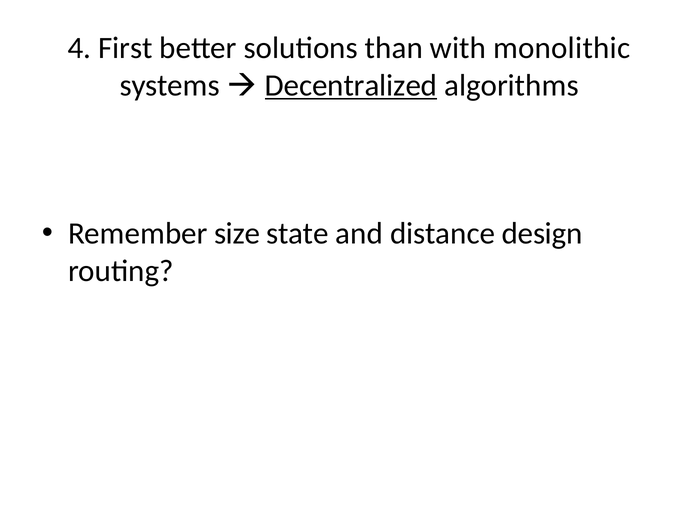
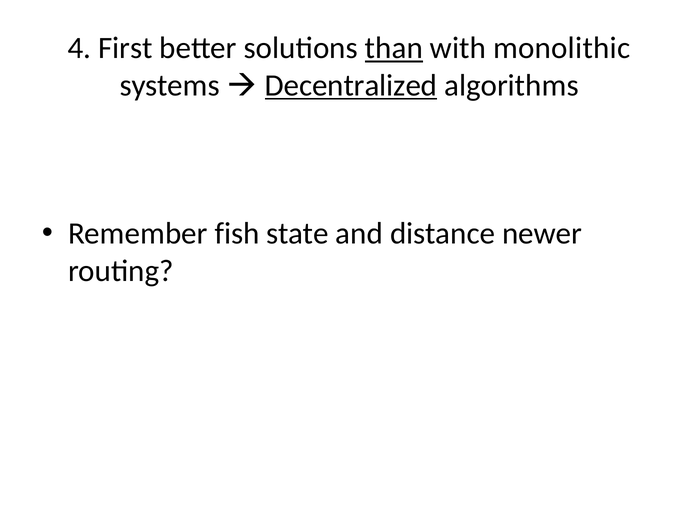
than underline: none -> present
size: size -> fish
design: design -> newer
